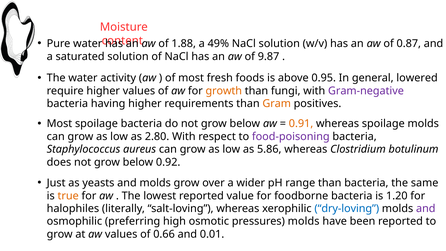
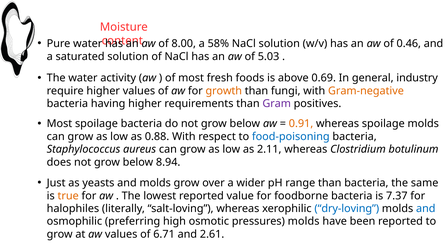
1.88: 1.88 -> 8.00
49%: 49% -> 58%
0.87: 0.87 -> 0.46
9.87: 9.87 -> 5.03
0.95: 0.95 -> 0.69
lowered: lowered -> industry
Gram-negative colour: purple -> orange
Gram colour: orange -> purple
2.80: 2.80 -> 0.88
food-poisoning colour: purple -> blue
5.86: 5.86 -> 2.11
0.92: 0.92 -> 8.94
1.20: 1.20 -> 7.37
and at (426, 208) colour: purple -> blue
0.66: 0.66 -> 6.71
0.01: 0.01 -> 2.61
